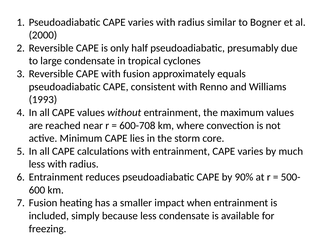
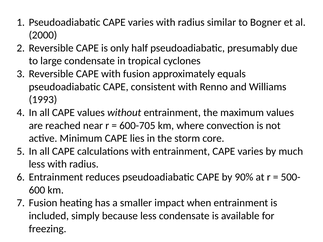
600-708: 600-708 -> 600-705
